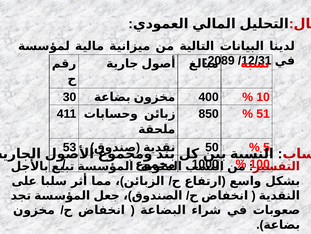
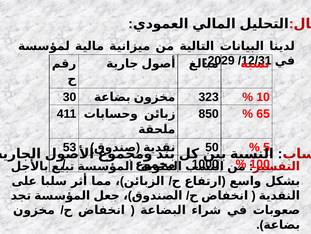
2089: 2089 -> 2029
400: 400 -> 323
51: 51 -> 65
